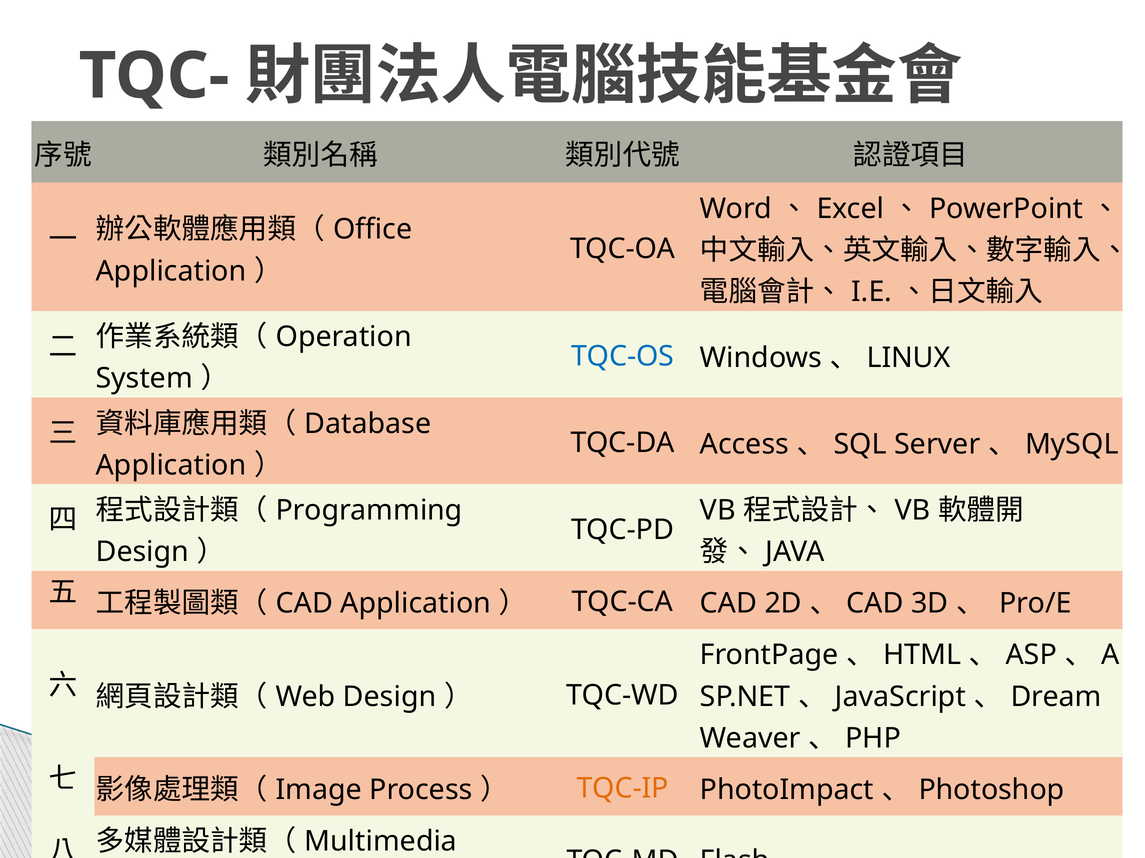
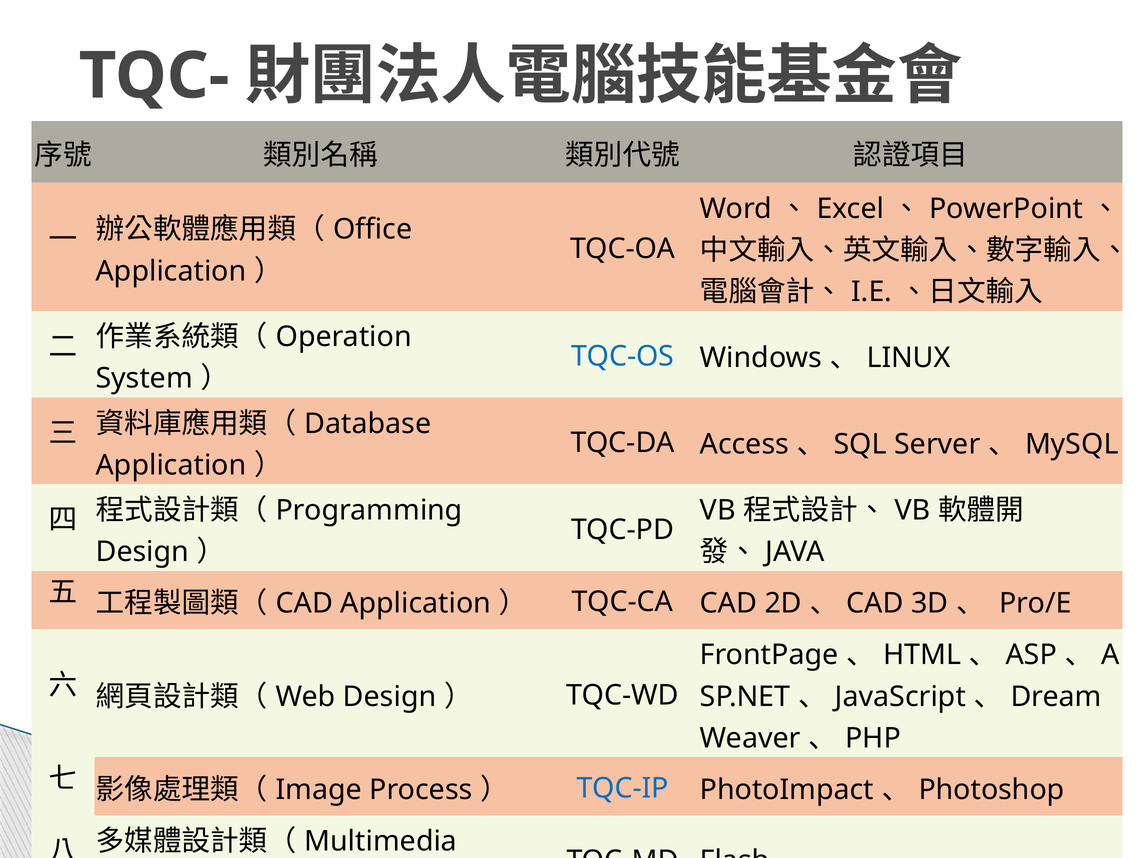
TQC-IP colour: orange -> blue
